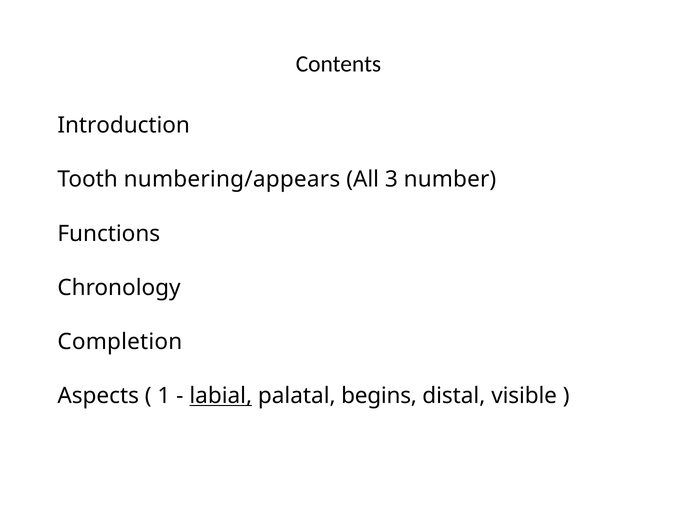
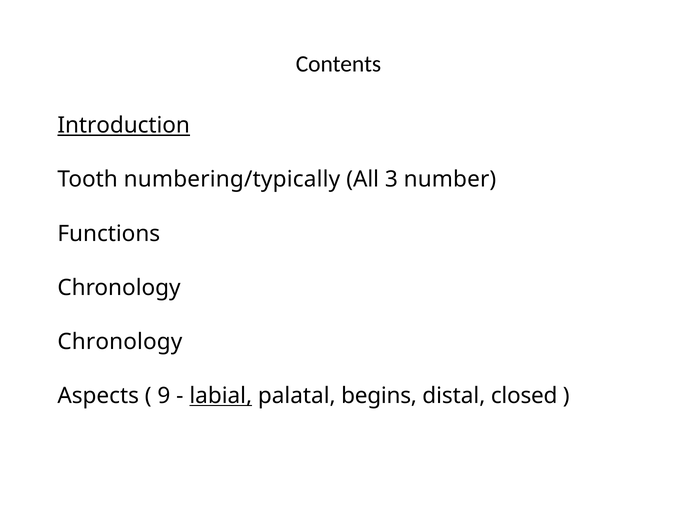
Introduction underline: none -> present
numbering/appears: numbering/appears -> numbering/typically
Completion at (120, 342): Completion -> Chronology
1: 1 -> 9
visible: visible -> closed
